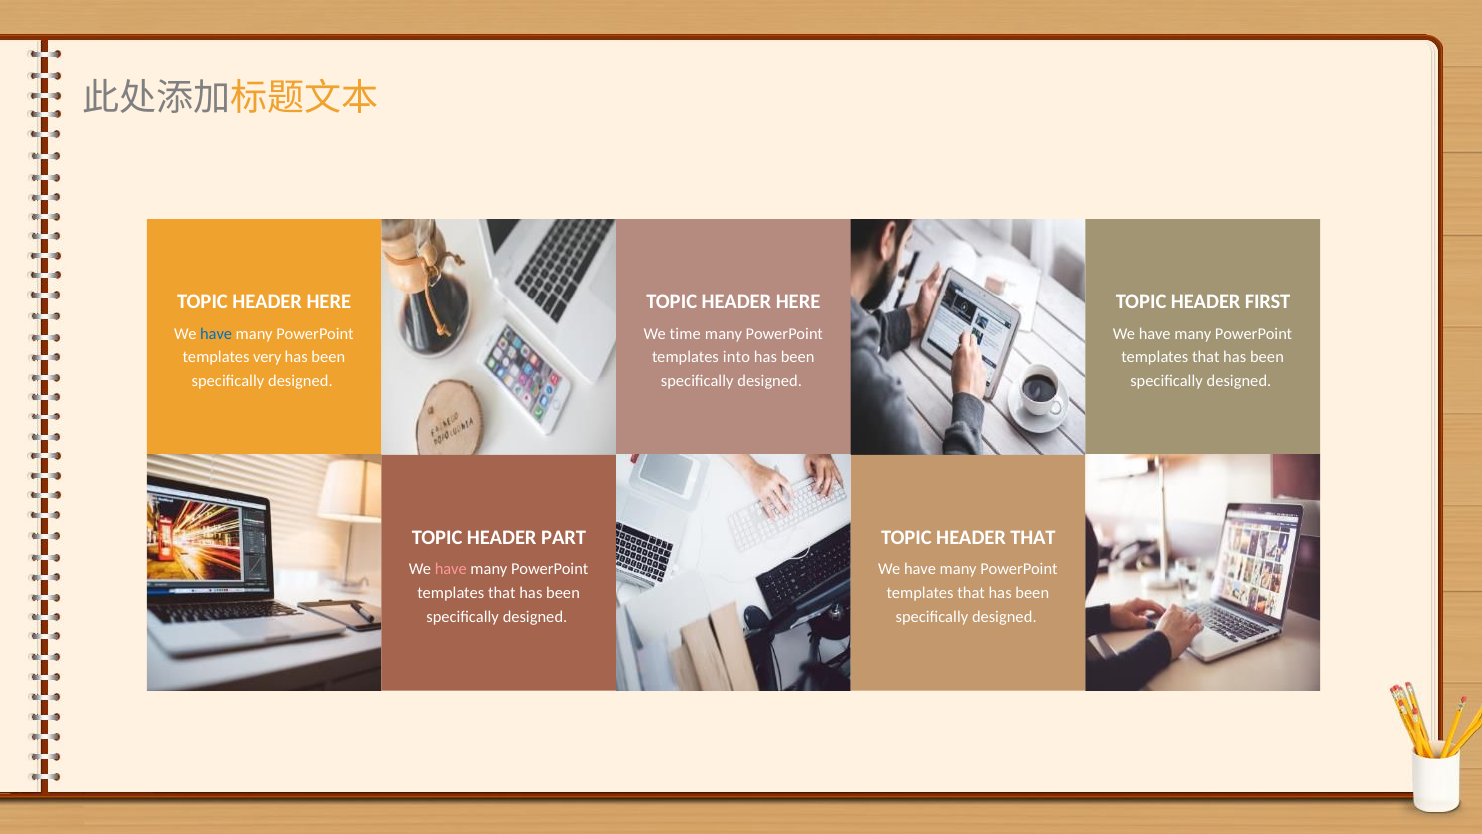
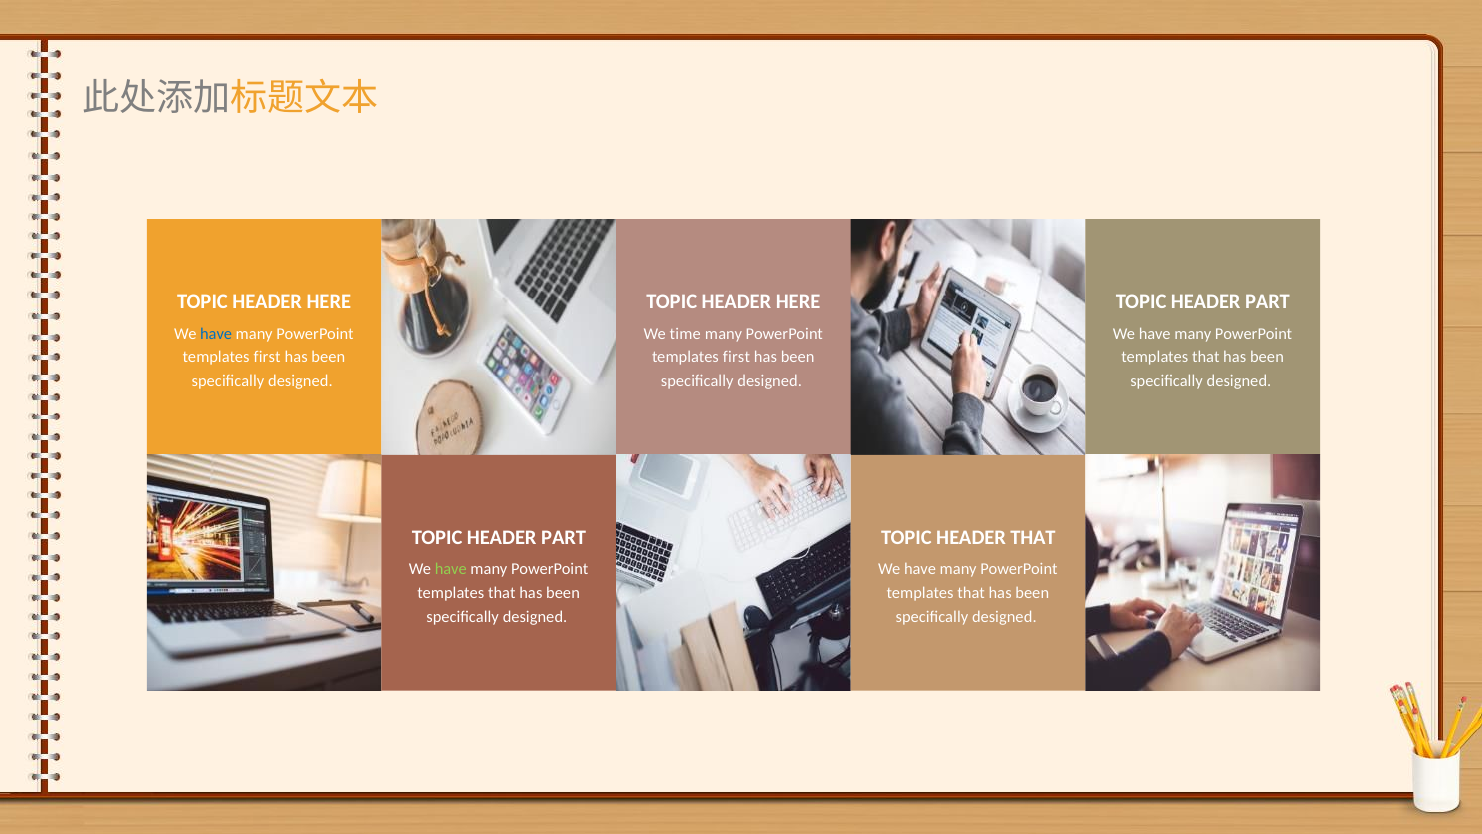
FIRST at (1268, 302): FIRST -> PART
very at (267, 357): very -> first
into at (736, 357): into -> first
have at (451, 569) colour: pink -> light green
